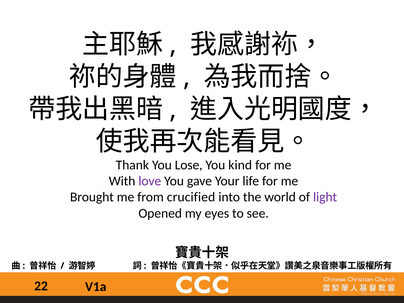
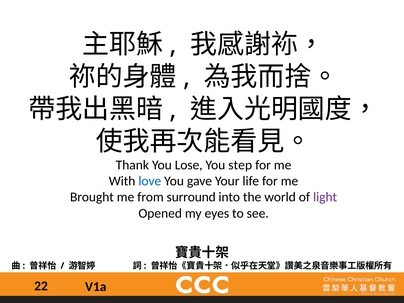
kind: kind -> step
love colour: purple -> blue
crucified: crucified -> surround
